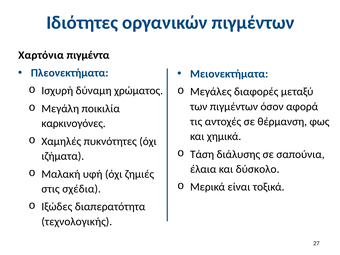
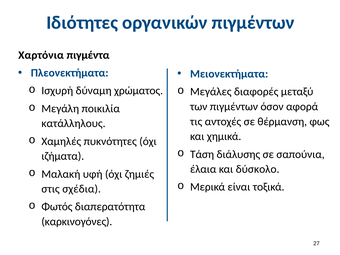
καρκινογόνες: καρκινογόνες -> κατάλληλους
Ιξώδες: Ιξώδες -> Φωτός
τεχνολογικής: τεχνολογικής -> καρκινογόνες
